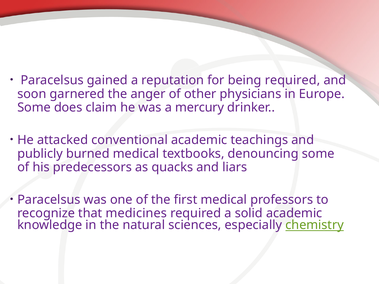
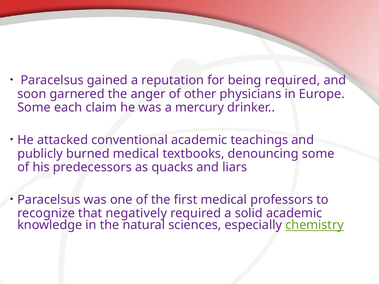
does: does -> each
medicines: medicines -> negatively
